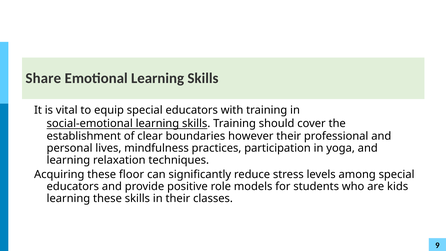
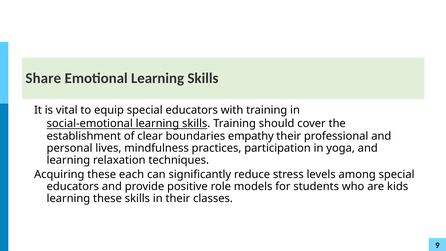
however: however -> empathy
floor: floor -> each
